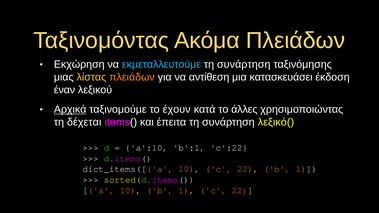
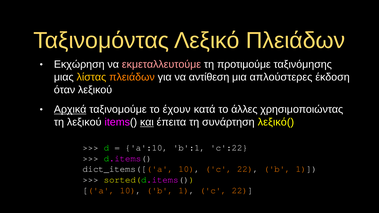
Ακόμα: Ακόμα -> Λεξικό
εκμεταλλευτούμε colour: light blue -> pink
συνάρτηση at (244, 64): συνάρτηση -> προτιμούμε
κατασκευάσει: κατασκευάσει -> απλούστερες
έναν: έναν -> όταν
τη δέχεται: δέχεται -> λεξικού
και underline: none -> present
